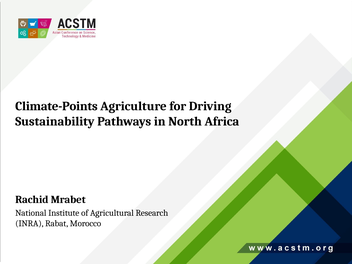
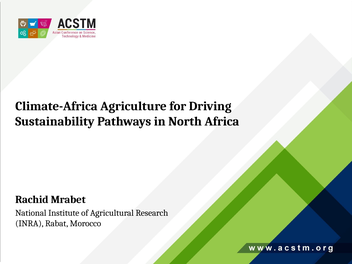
Climate-Points: Climate-Points -> Climate-Africa
